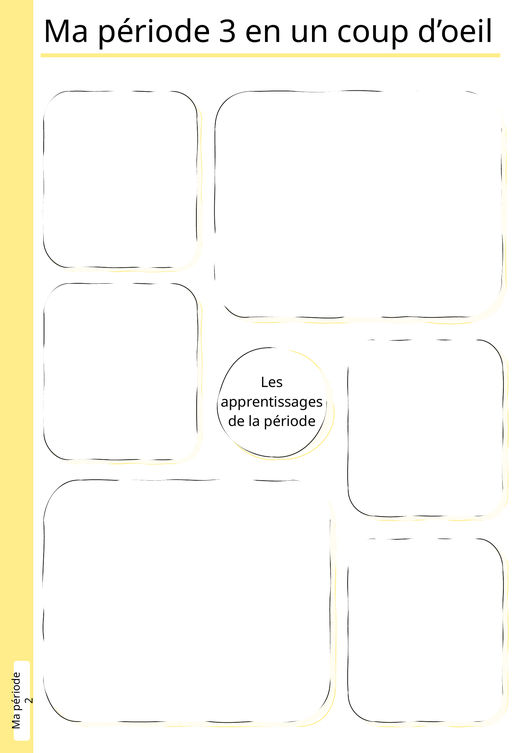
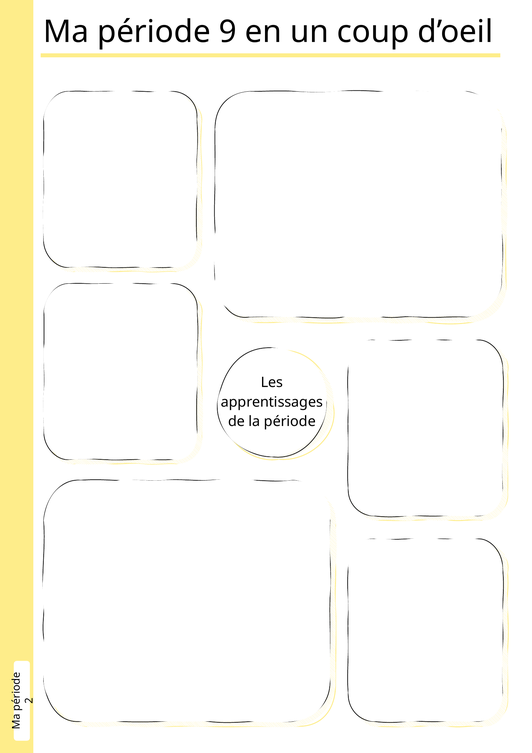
3: 3 -> 9
